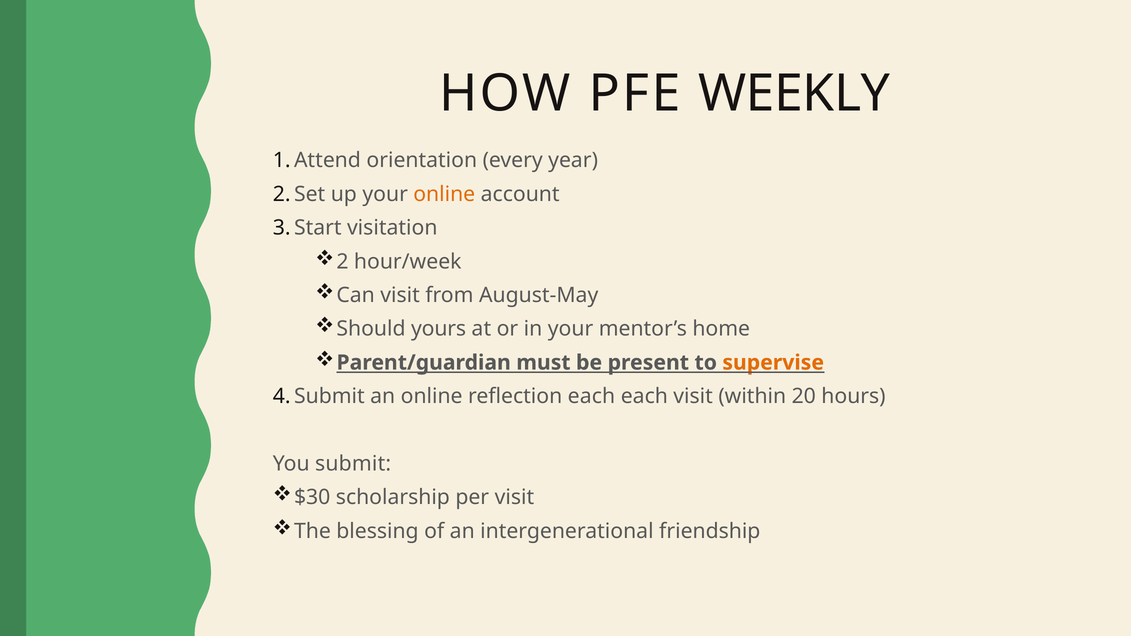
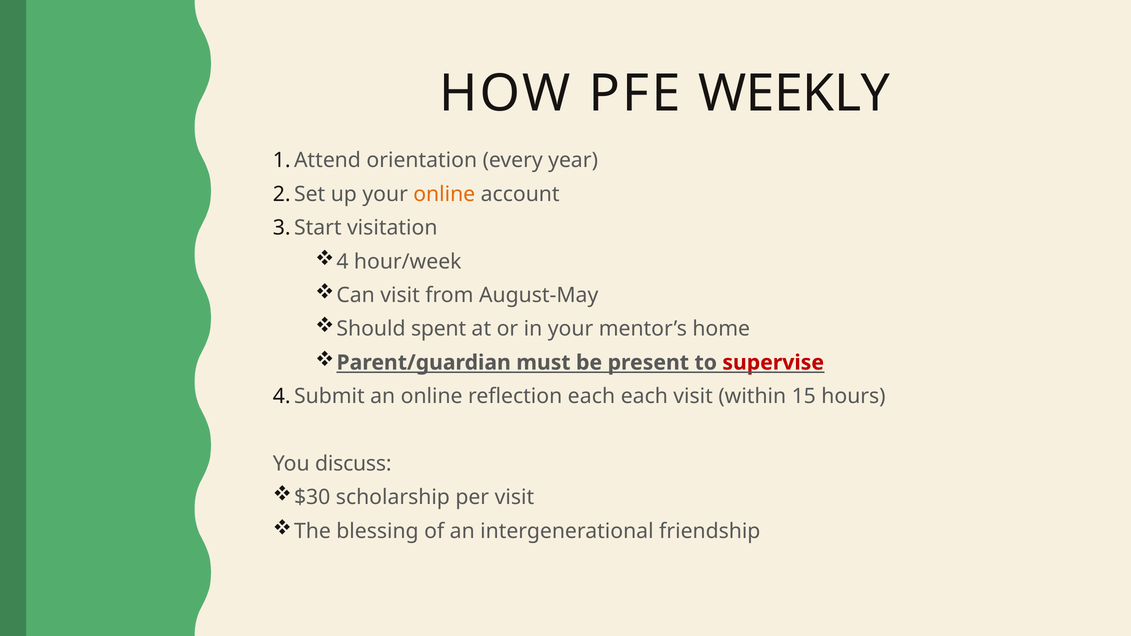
2: 2 -> 4
yours: yours -> spent
supervise colour: orange -> red
20: 20 -> 15
submit: submit -> discuss
